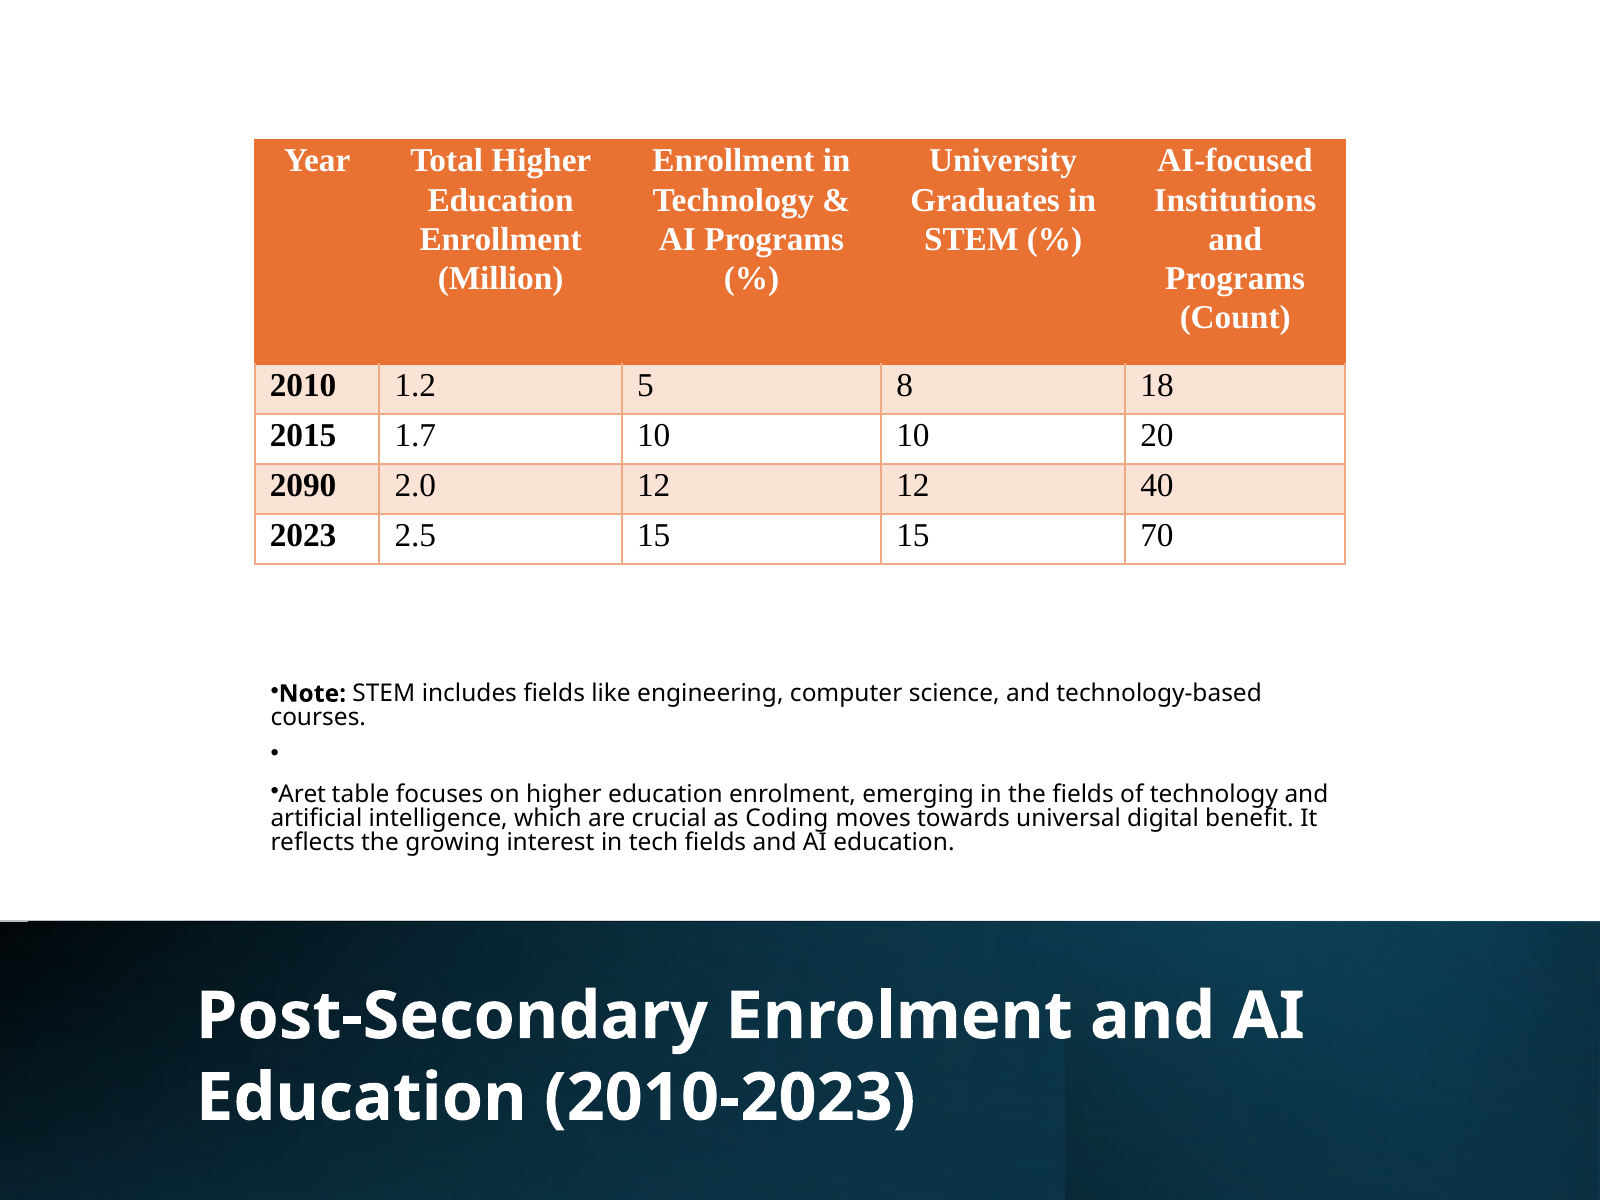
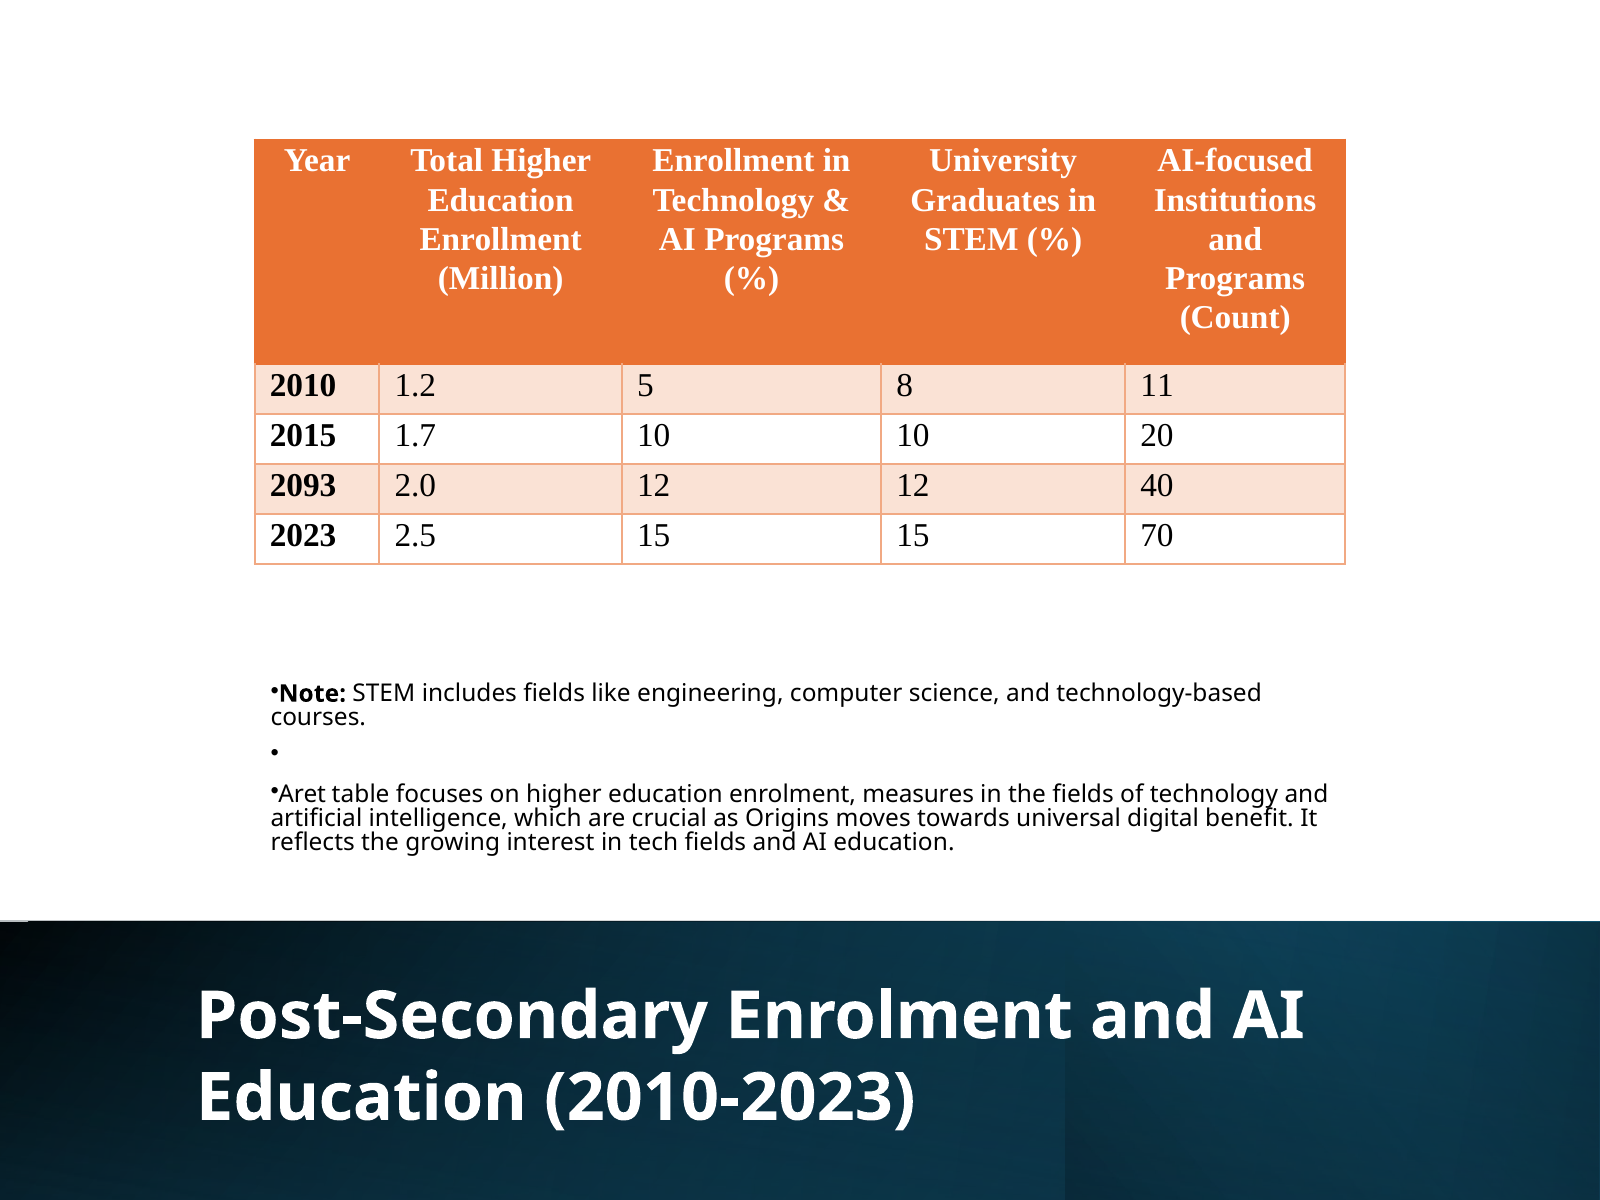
18: 18 -> 11
2090: 2090 -> 2093
emerging: emerging -> measures
Coding: Coding -> Origins
